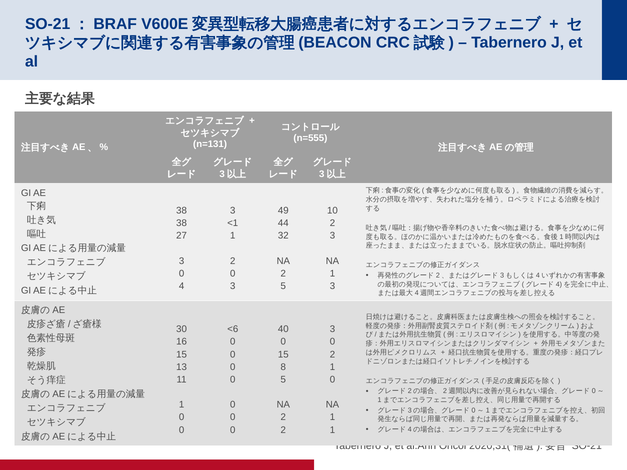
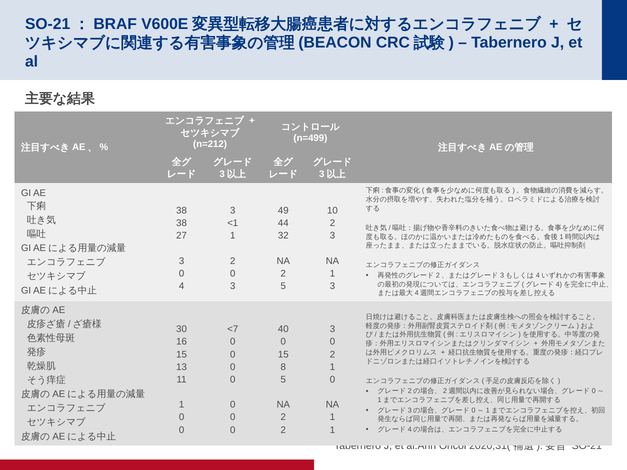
n=555: n=555 -> n=499
n=131: n=131 -> n=212
<6: <6 -> <7
